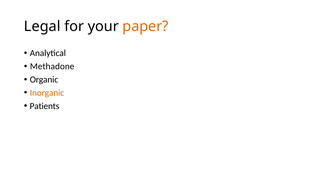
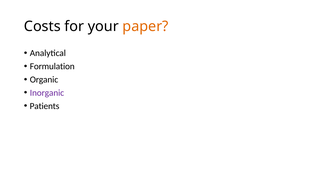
Legal: Legal -> Costs
Methadone: Methadone -> Formulation
Inorganic colour: orange -> purple
